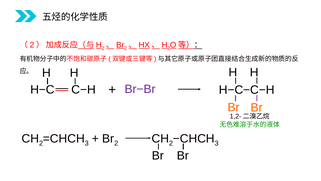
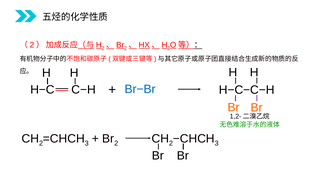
Br−Br colour: purple -> blue
